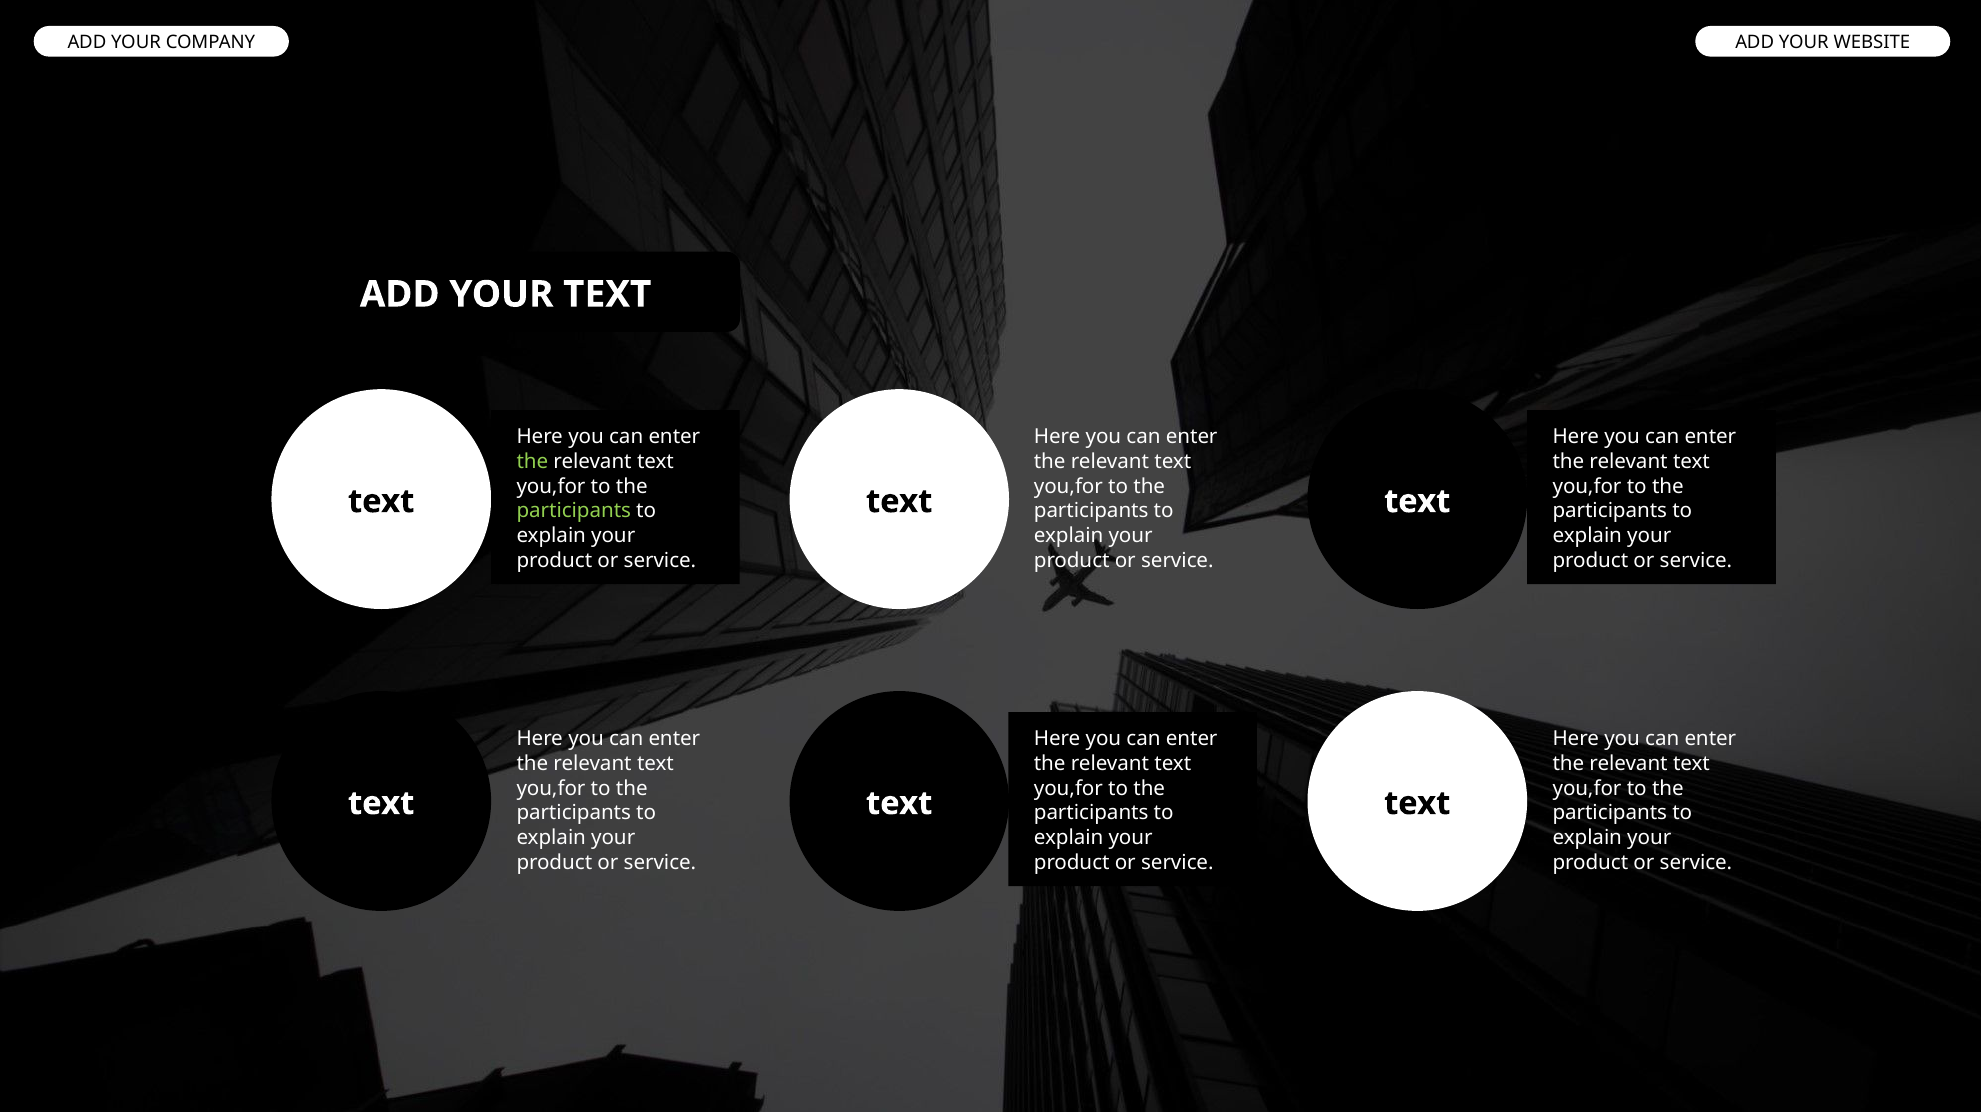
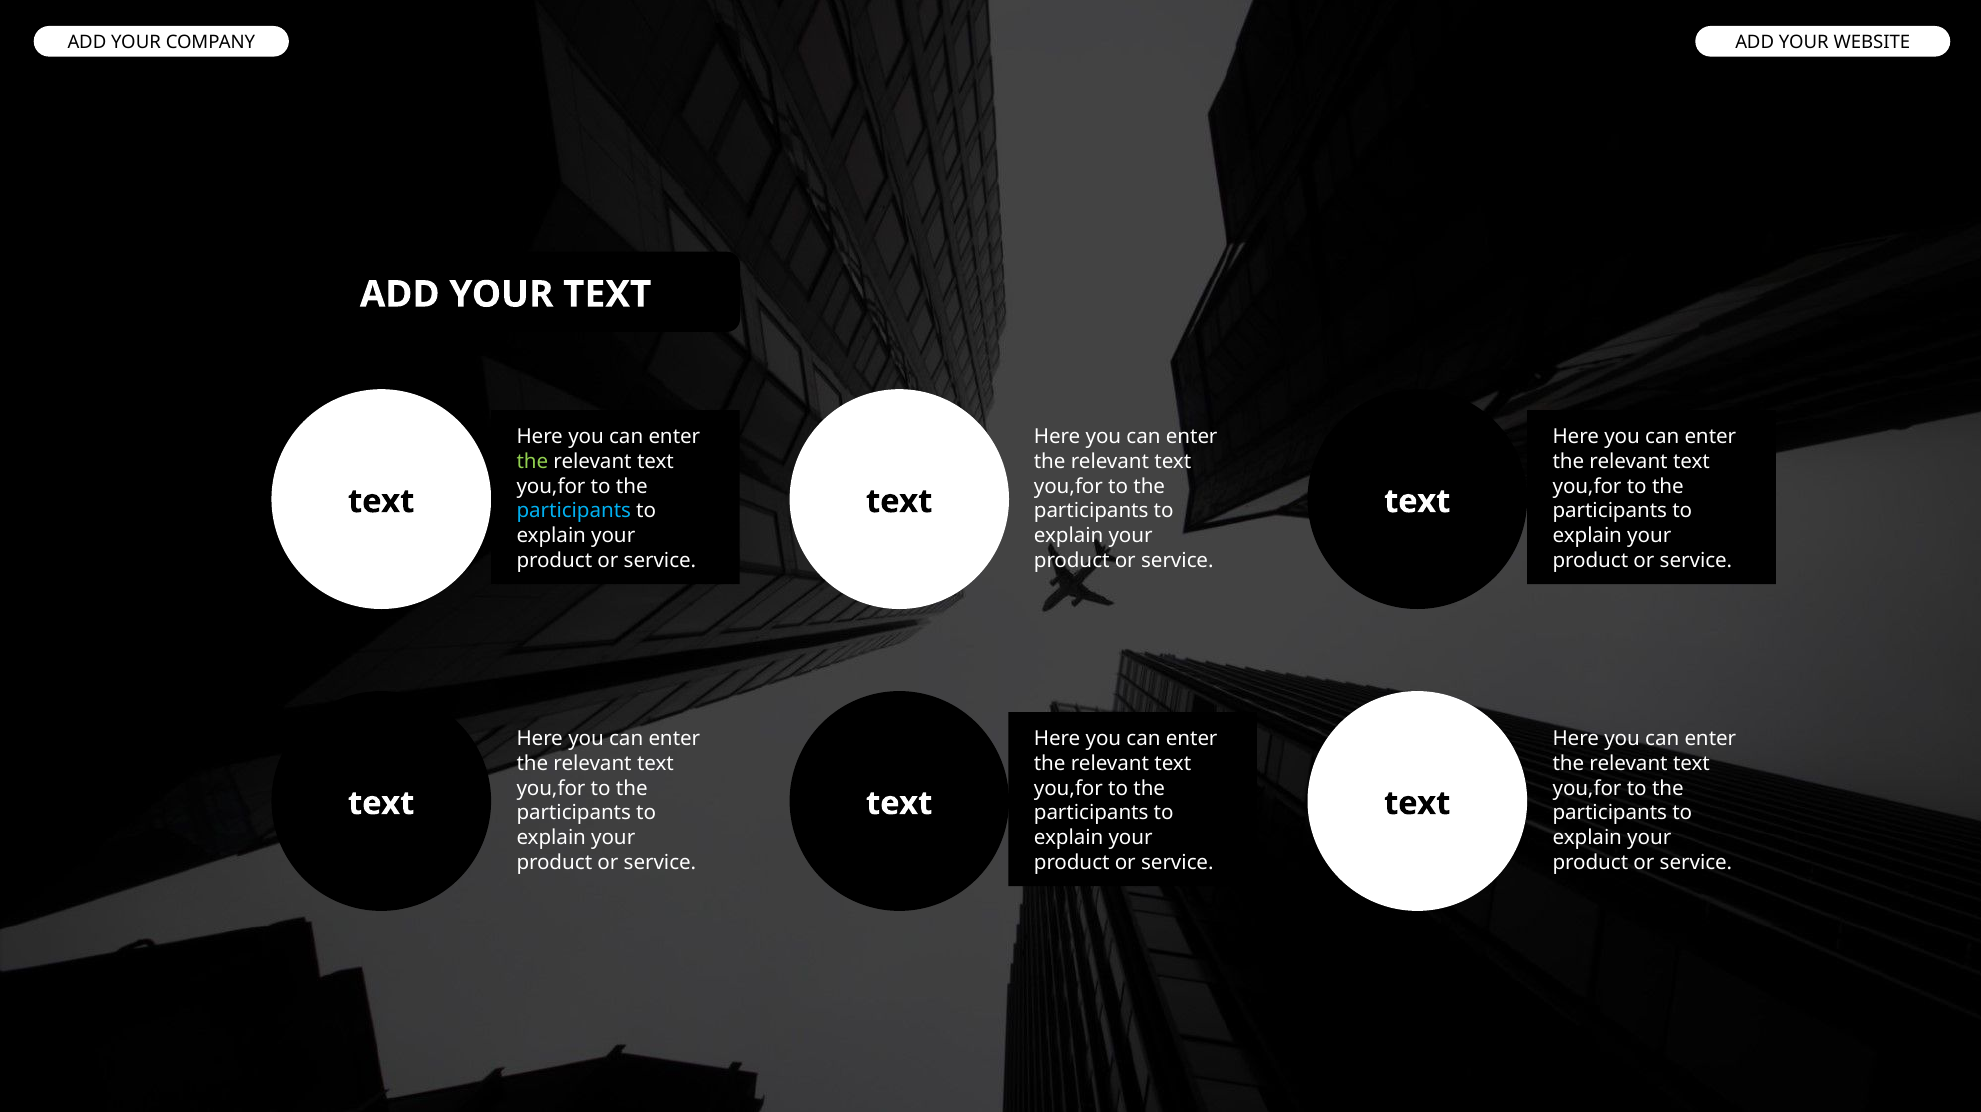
participants at (574, 511) colour: light green -> light blue
